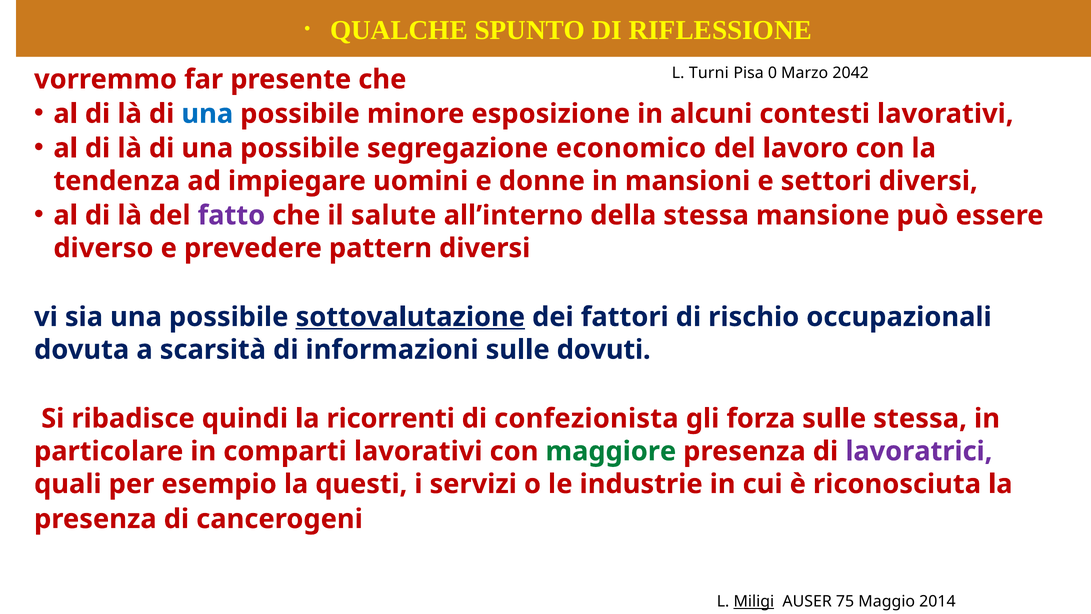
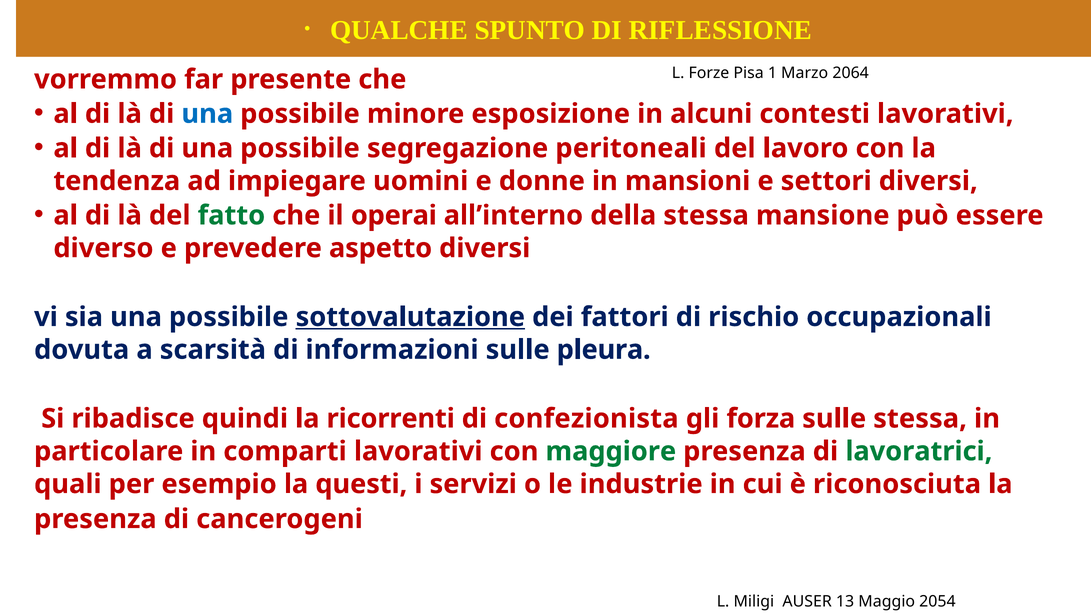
Turni: Turni -> Forze
0: 0 -> 1
2042: 2042 -> 2064
economico: economico -> peritoneali
fatto colour: purple -> green
salute: salute -> operai
pattern: pattern -> aspetto
dovuti: dovuti -> pleura
lavoratrici colour: purple -> green
Miligi underline: present -> none
75: 75 -> 13
2014: 2014 -> 2054
